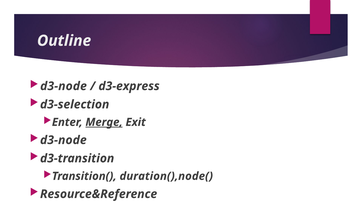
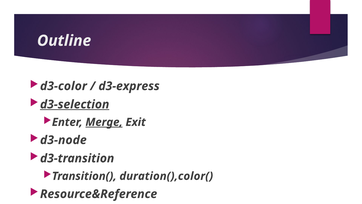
d3-node at (63, 86): d3-node -> d3-color
d3-selection underline: none -> present
duration(),node(: duration(),node( -> duration(),color(
